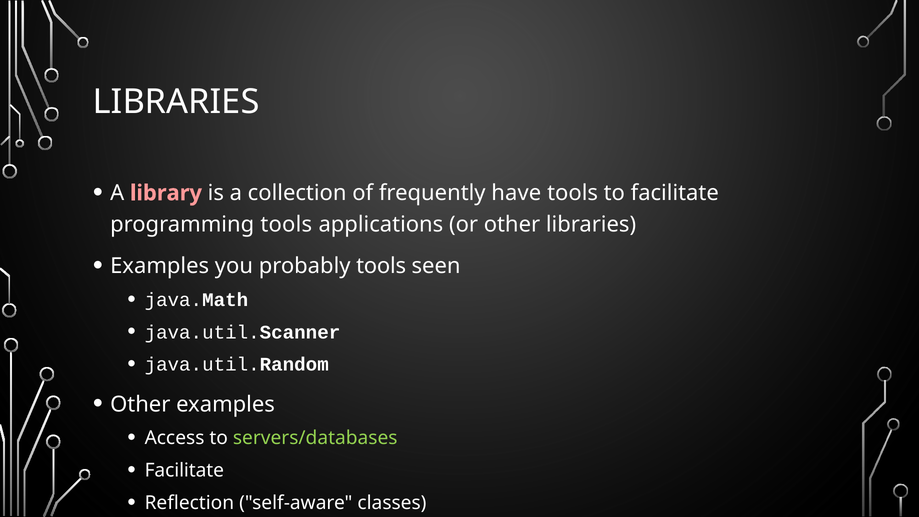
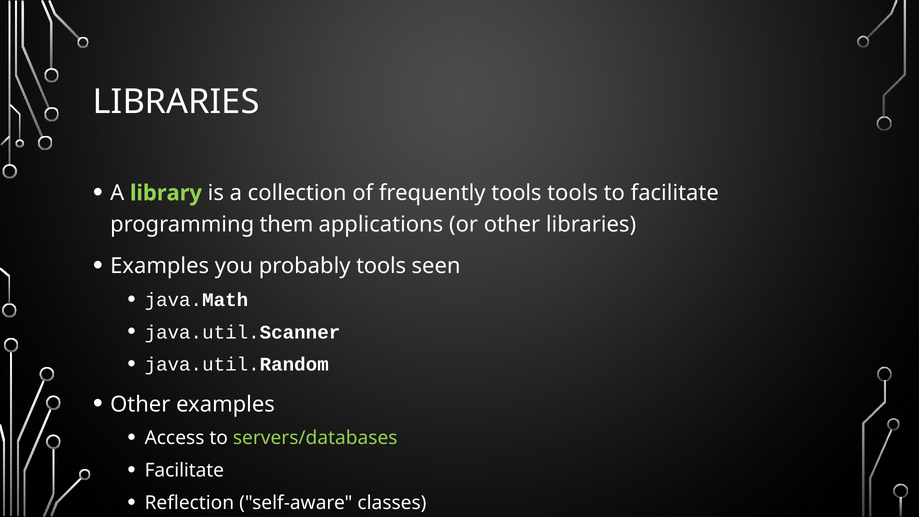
library colour: pink -> light green
frequently have: have -> tools
programming tools: tools -> them
